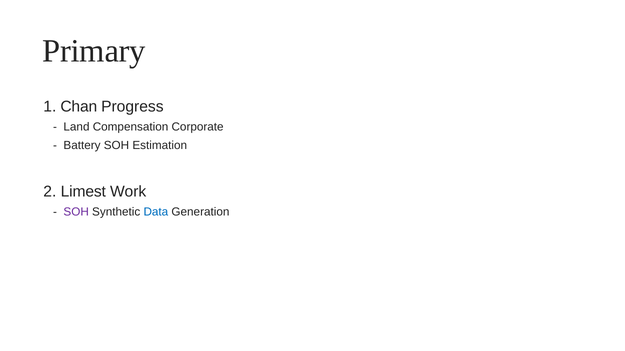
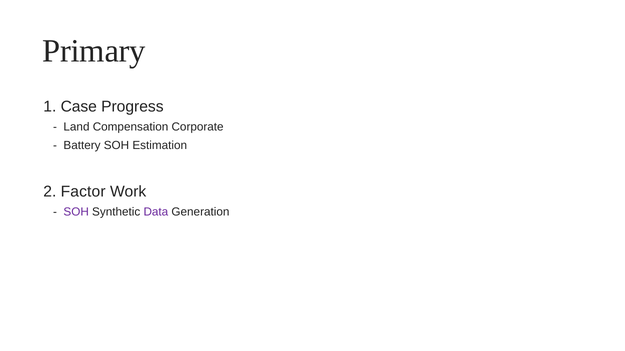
Chan: Chan -> Case
Limest: Limest -> Factor
Data colour: blue -> purple
